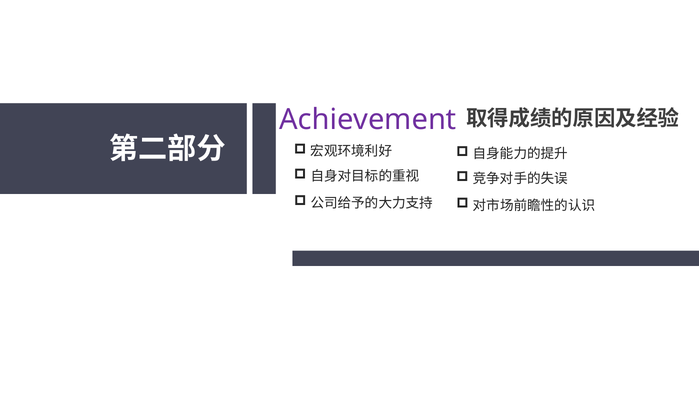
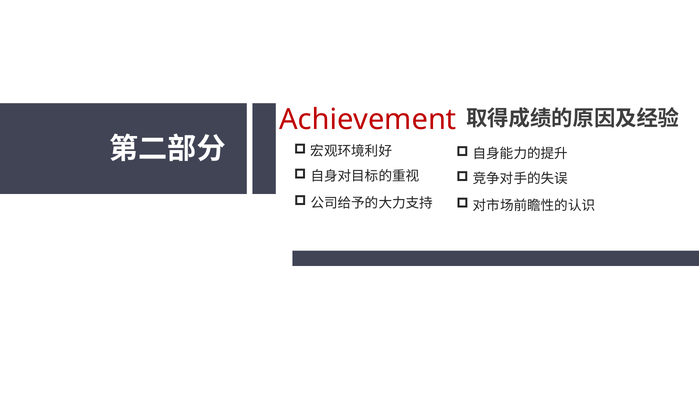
Achievement colour: purple -> red
